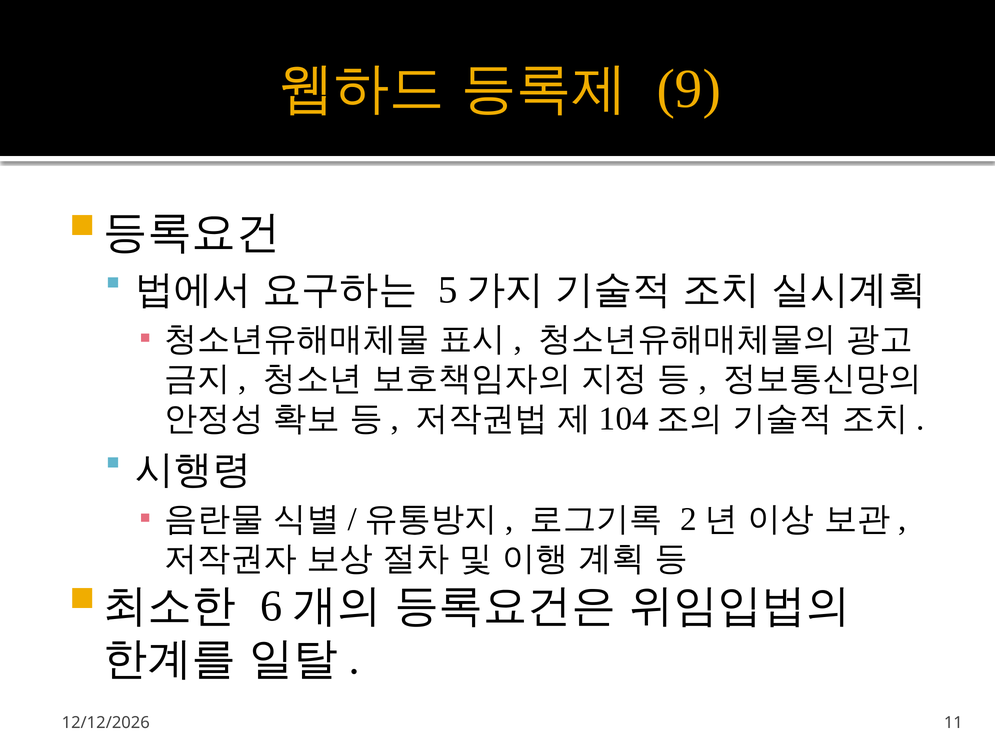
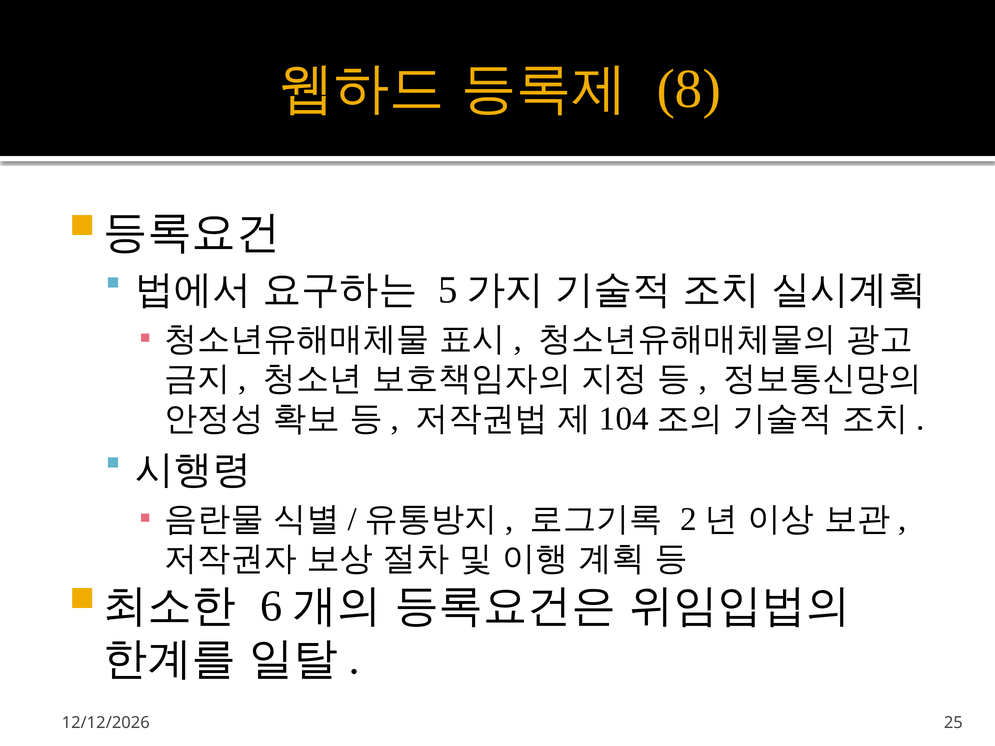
9: 9 -> 8
11: 11 -> 25
